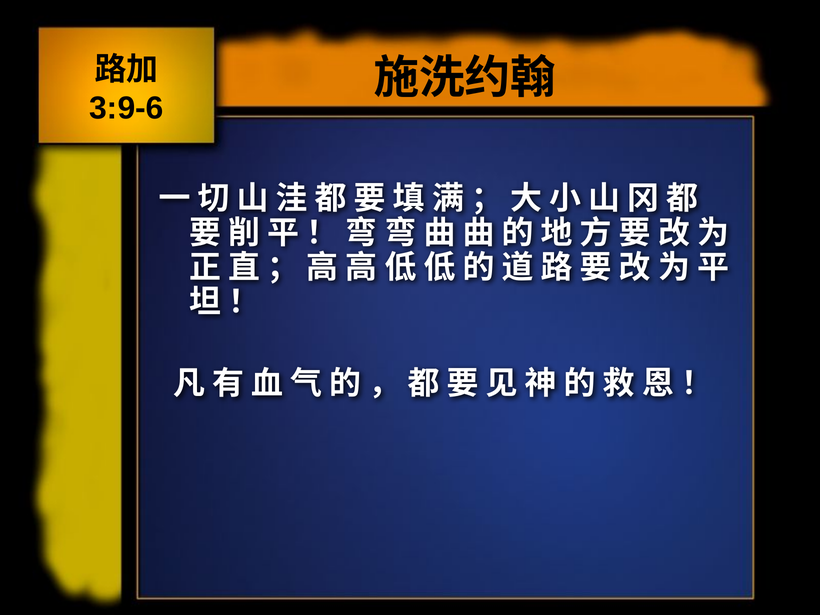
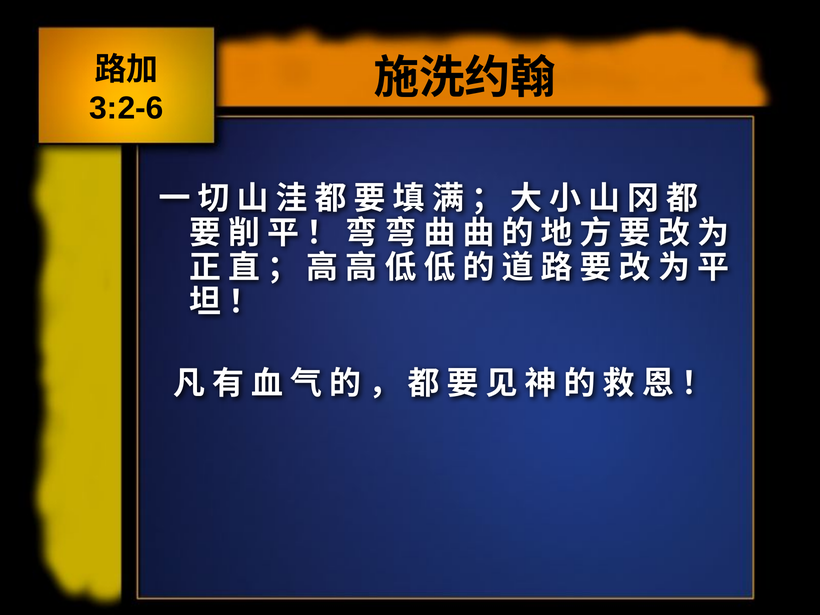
3:9-6: 3:9-6 -> 3:2-6
